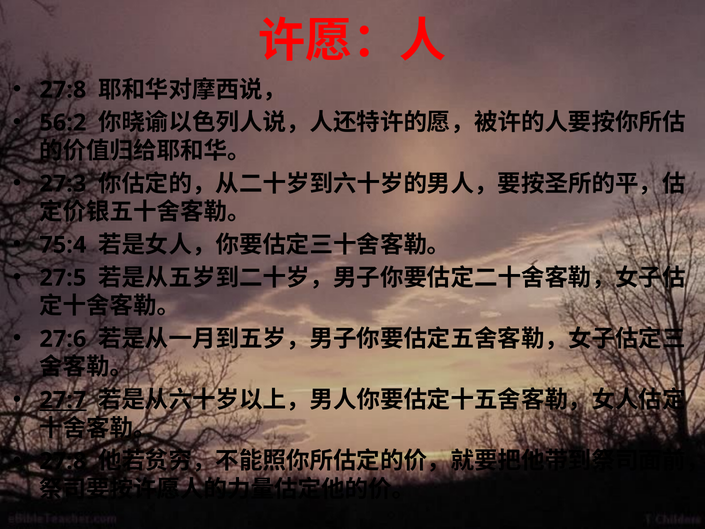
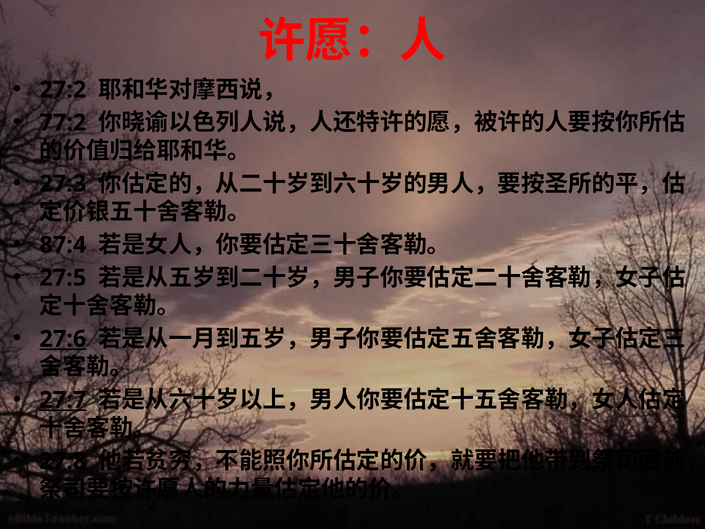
27:8 at (63, 90): 27:8 -> 27:2
56:2: 56:2 -> 77:2
75:4: 75:4 -> 87:4
27:6 underline: none -> present
